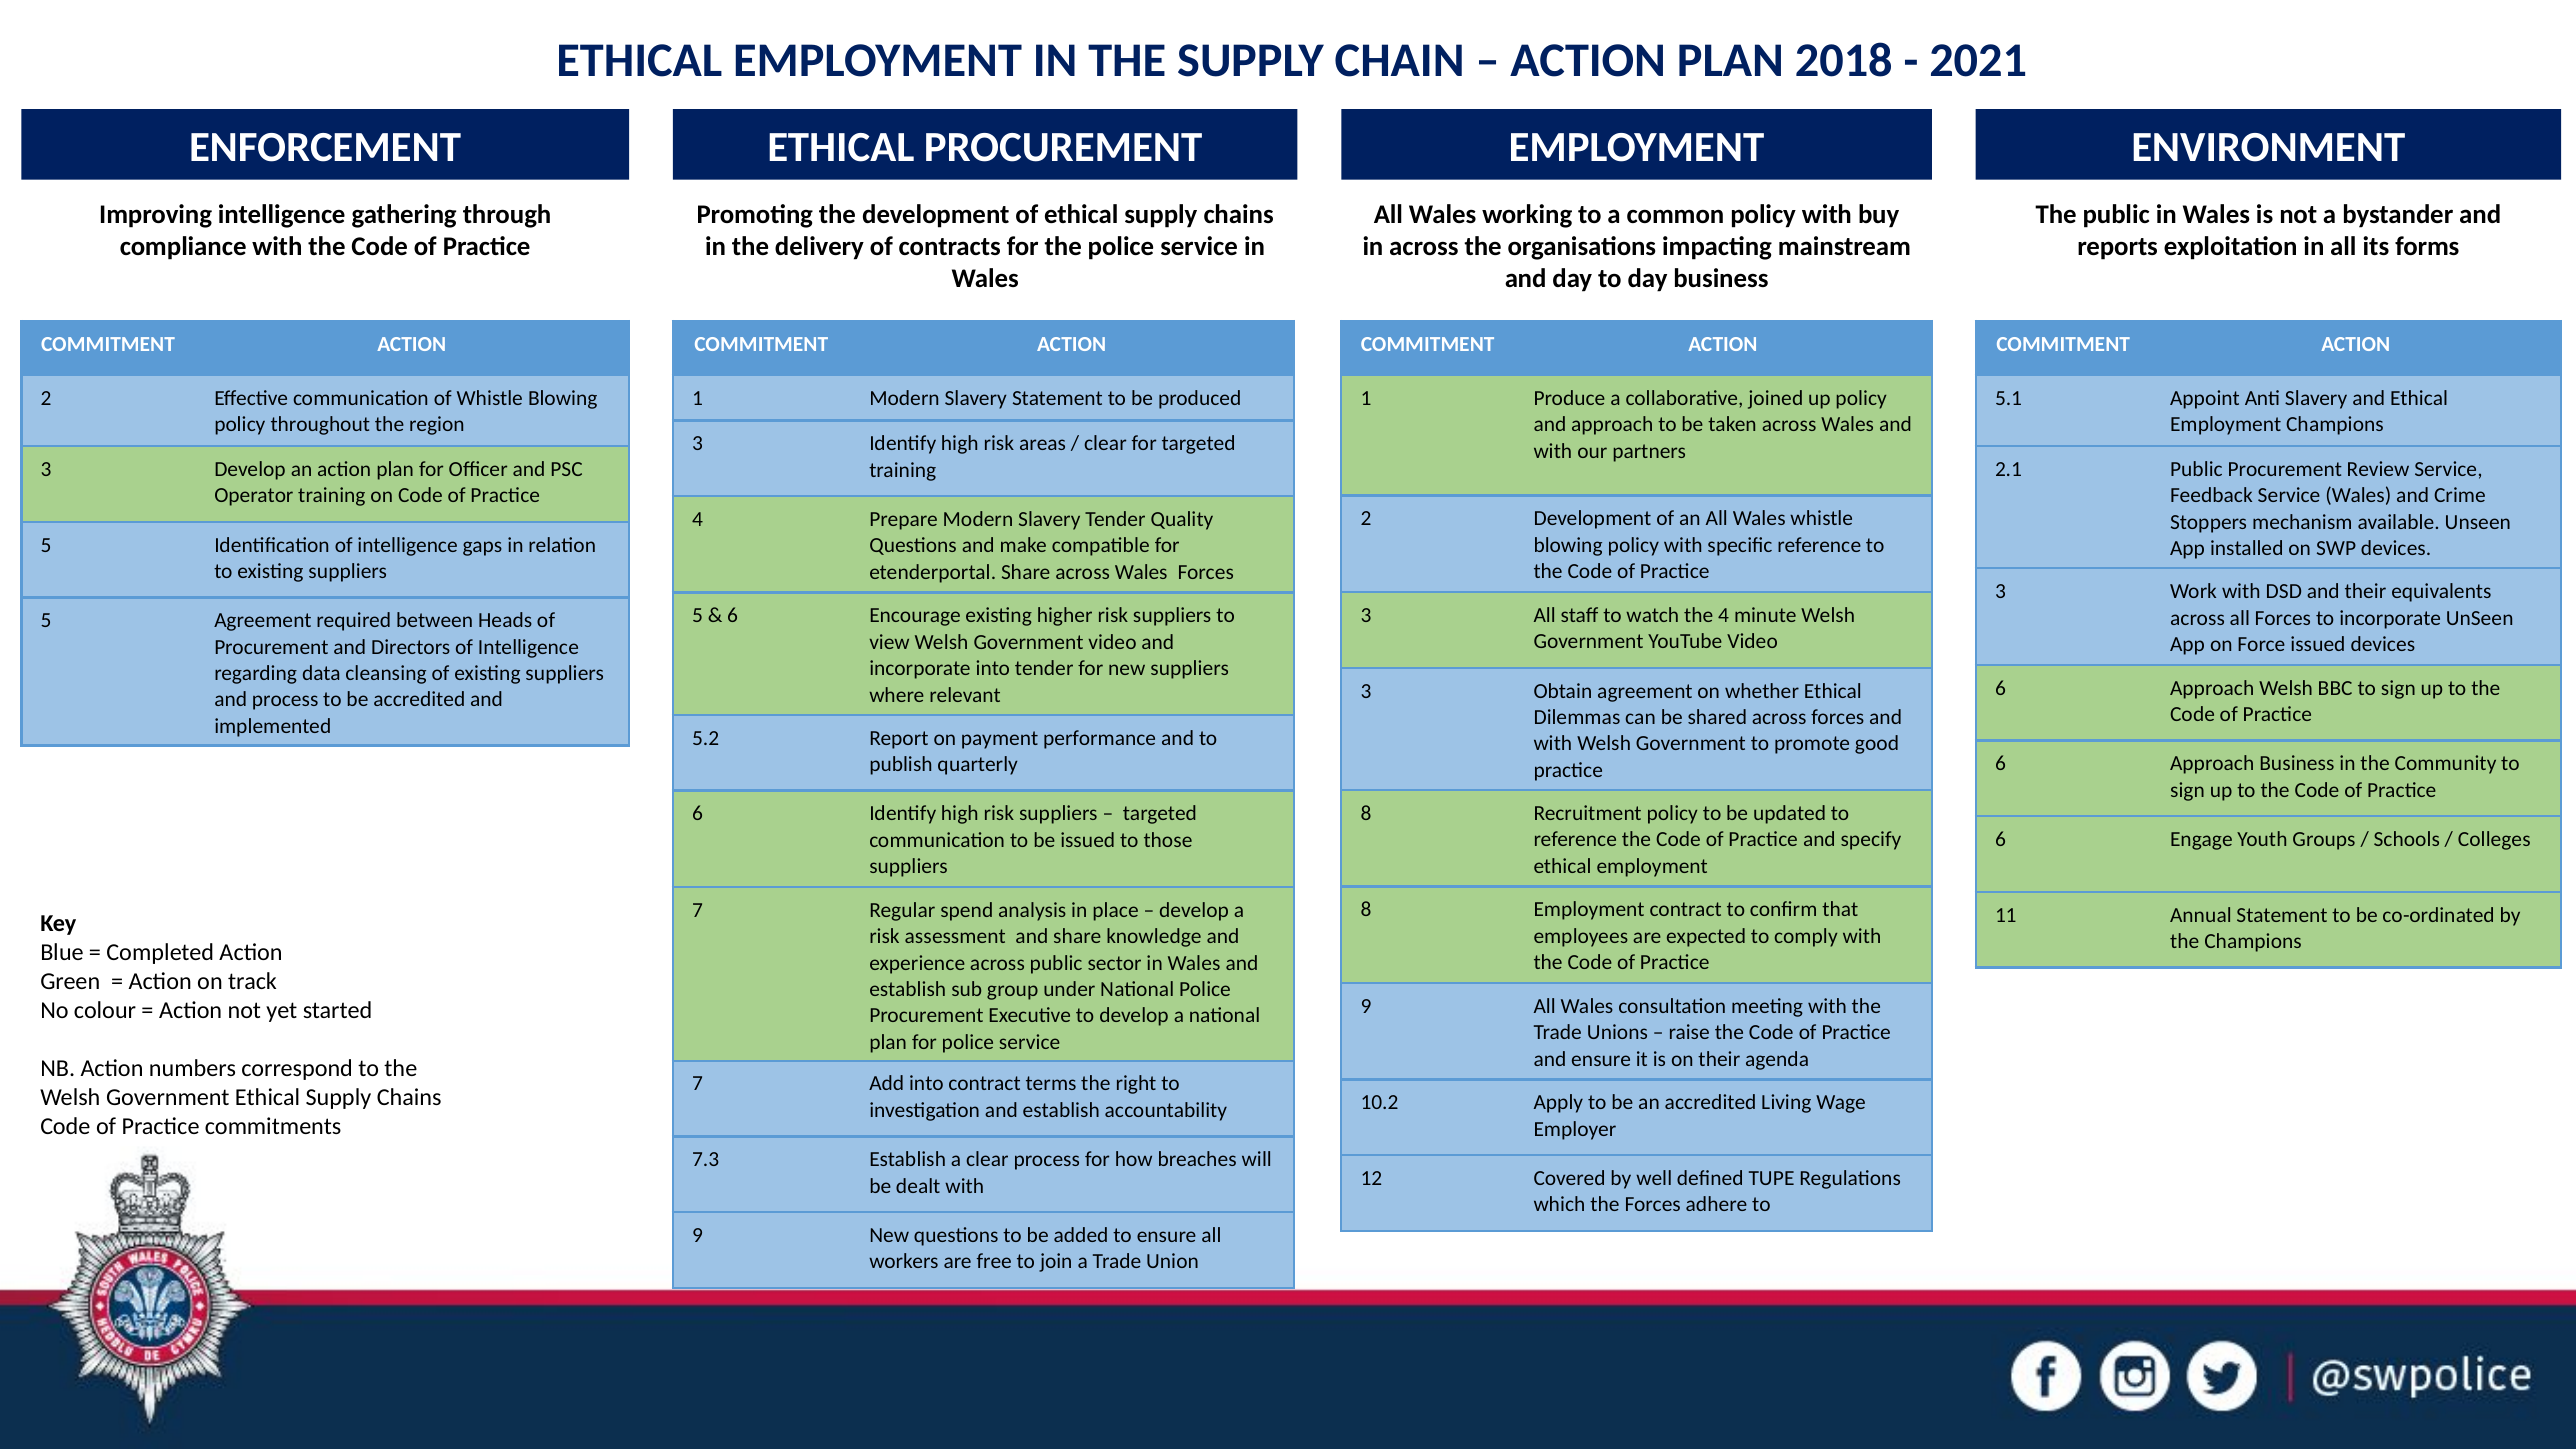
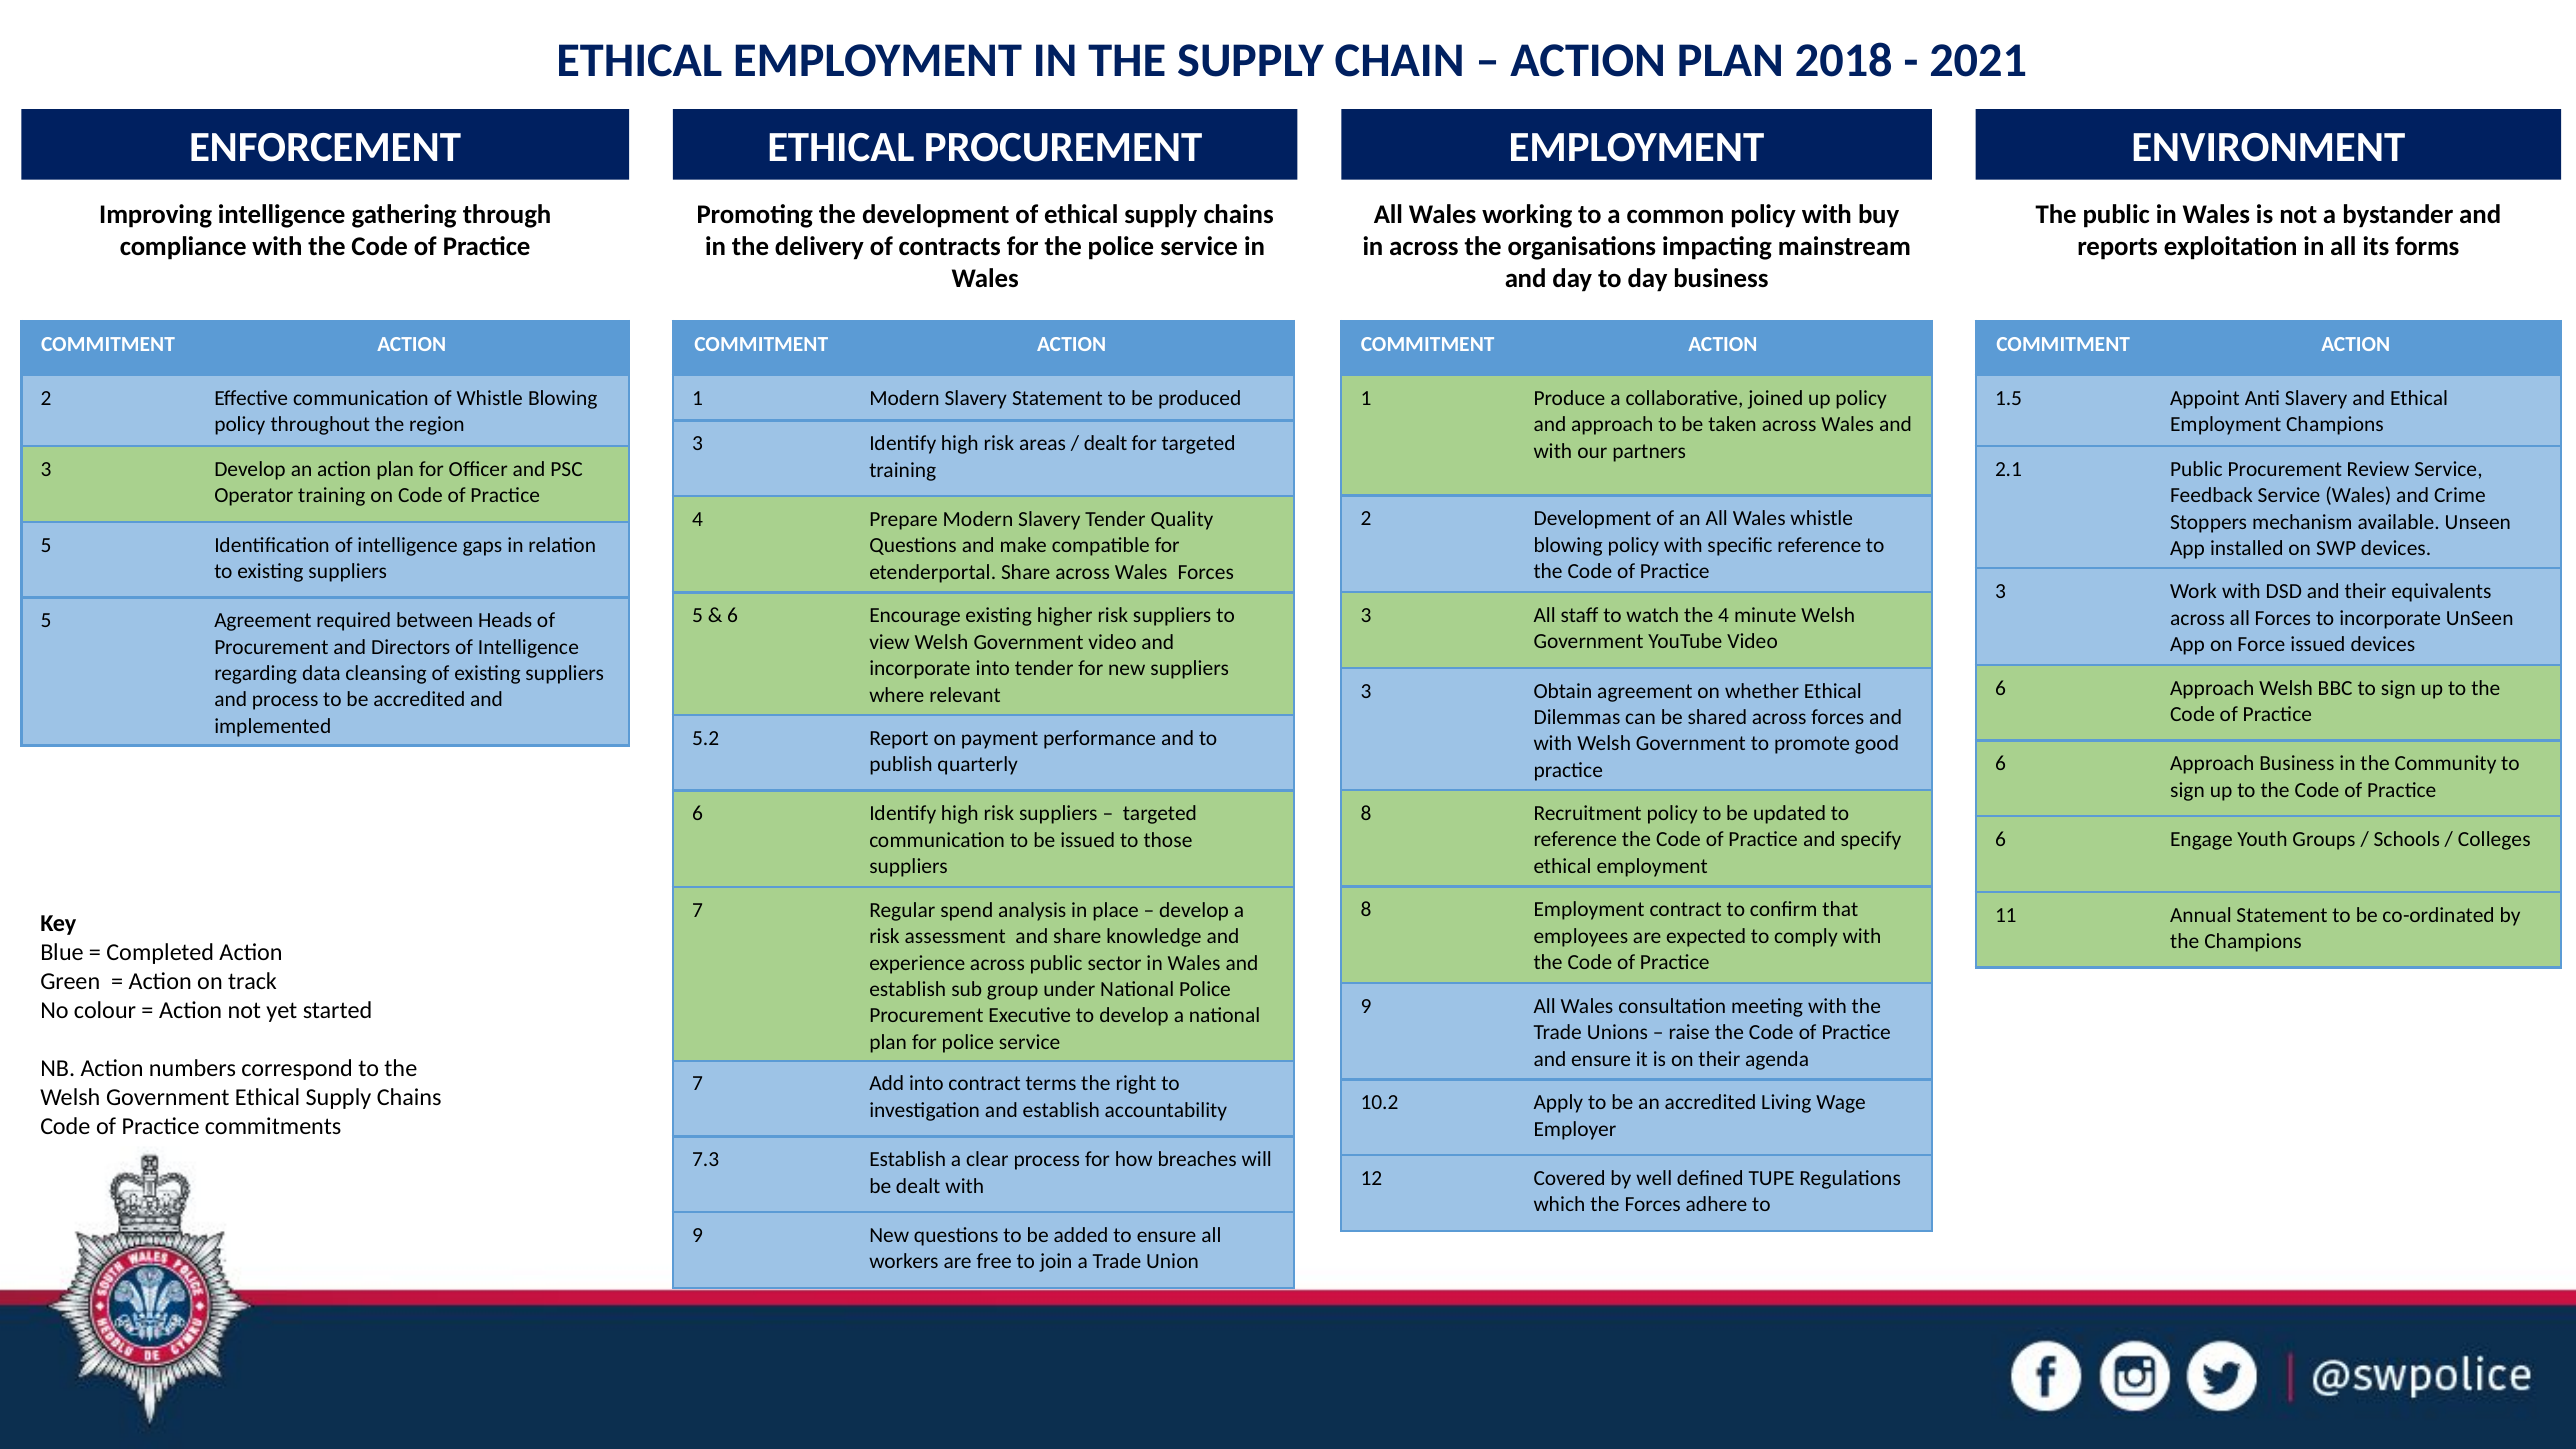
5.1: 5.1 -> 1.5
clear at (1105, 444): clear -> dealt
